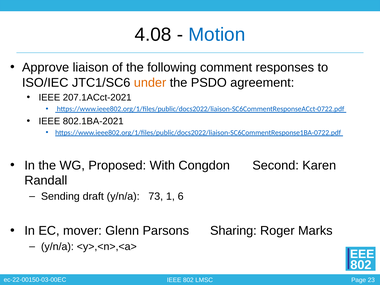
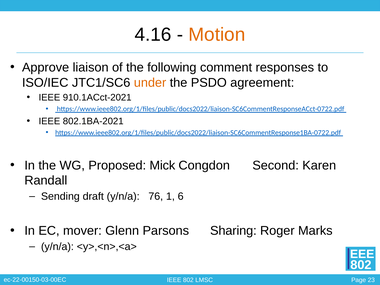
4.08: 4.08 -> 4.16
Motion colour: blue -> orange
207.1ACct-2021: 207.1ACct-2021 -> 910.1ACct-2021
With: With -> Mick
73: 73 -> 76
